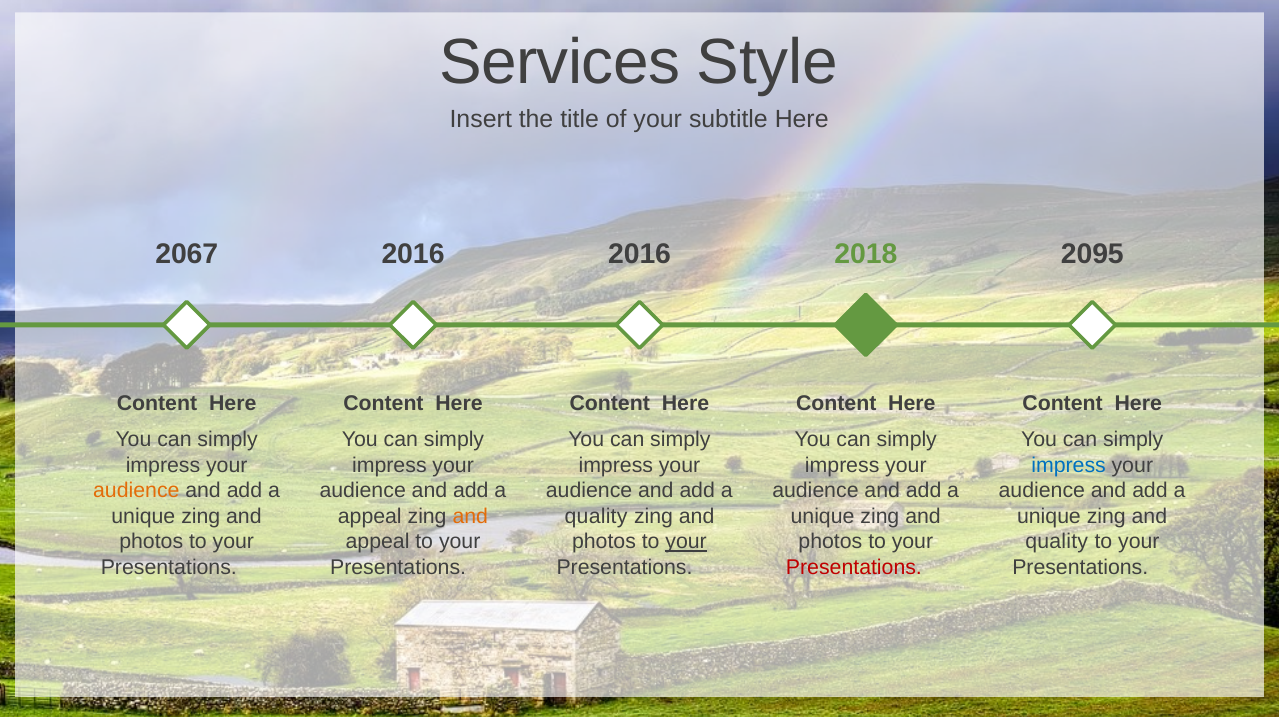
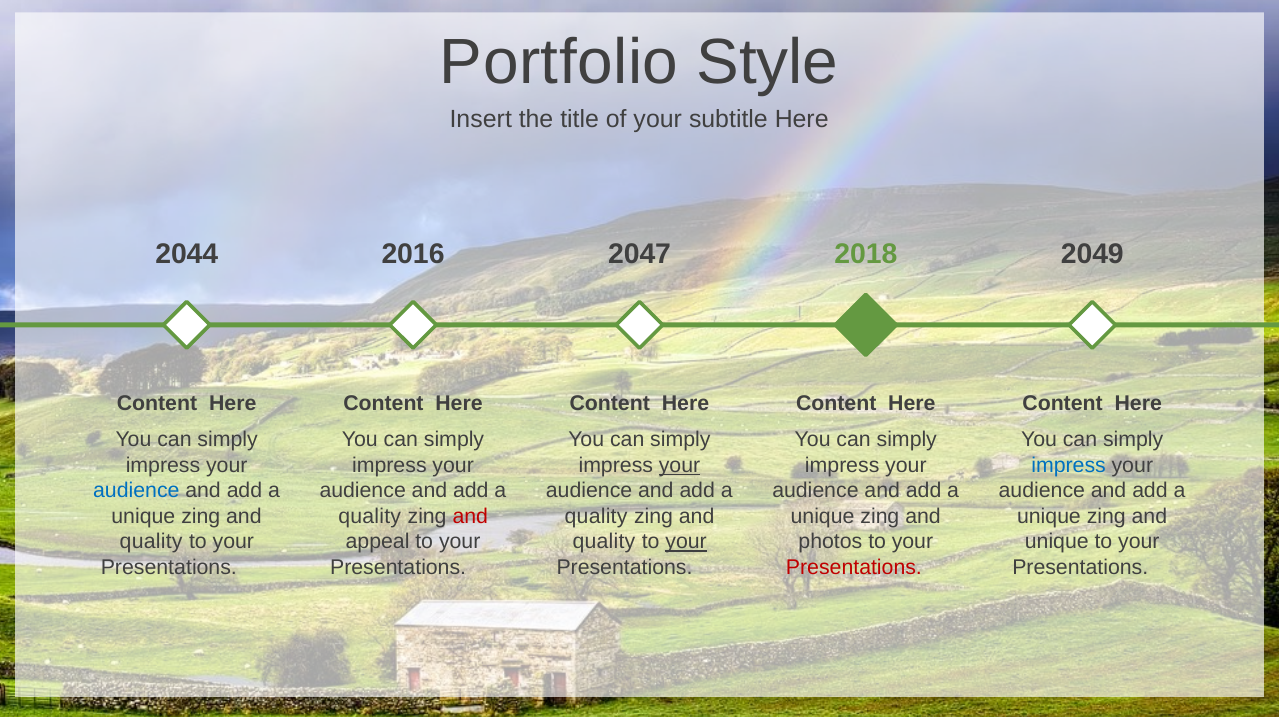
Services: Services -> Portfolio
2067: 2067 -> 2044
2016 2016: 2016 -> 2047
2095: 2095 -> 2049
your at (680, 466) underline: none -> present
audience at (136, 491) colour: orange -> blue
appeal at (370, 517): appeal -> quality
and at (470, 517) colour: orange -> red
photos at (151, 542): photos -> quality
photos at (604, 542): photos -> quality
quality at (1057, 542): quality -> unique
